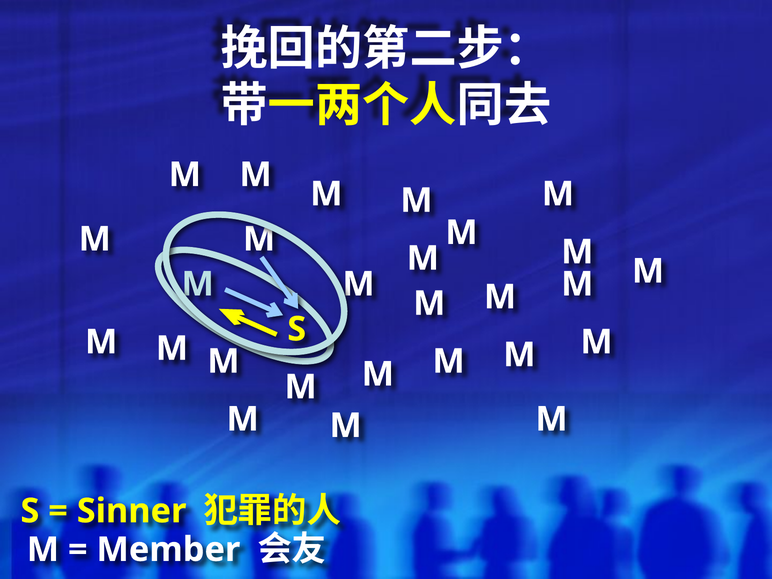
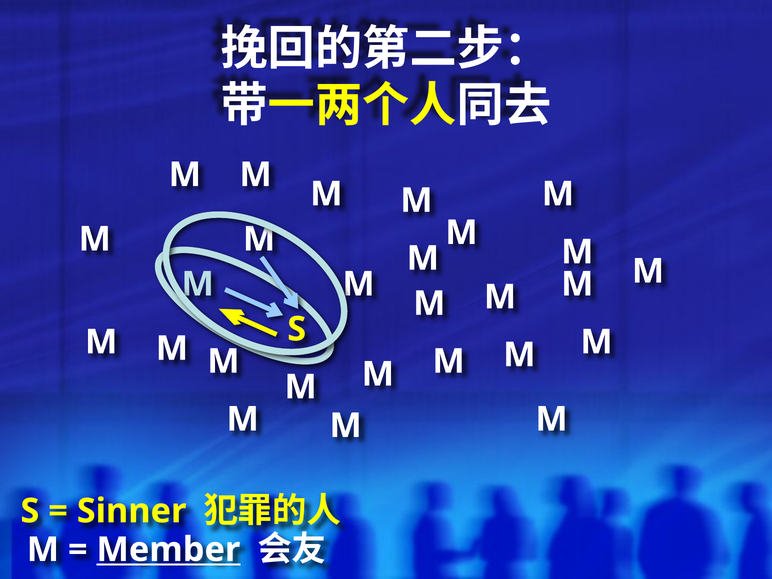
Member underline: none -> present
